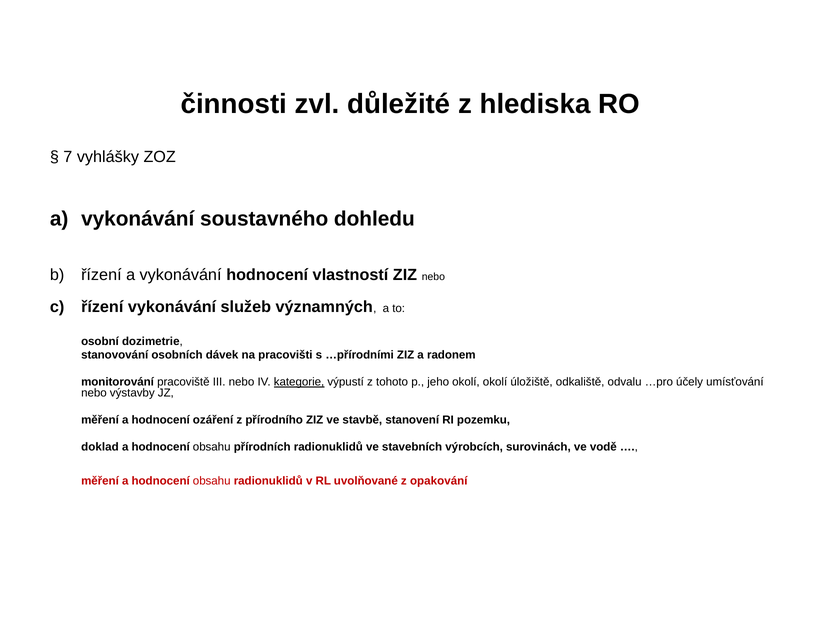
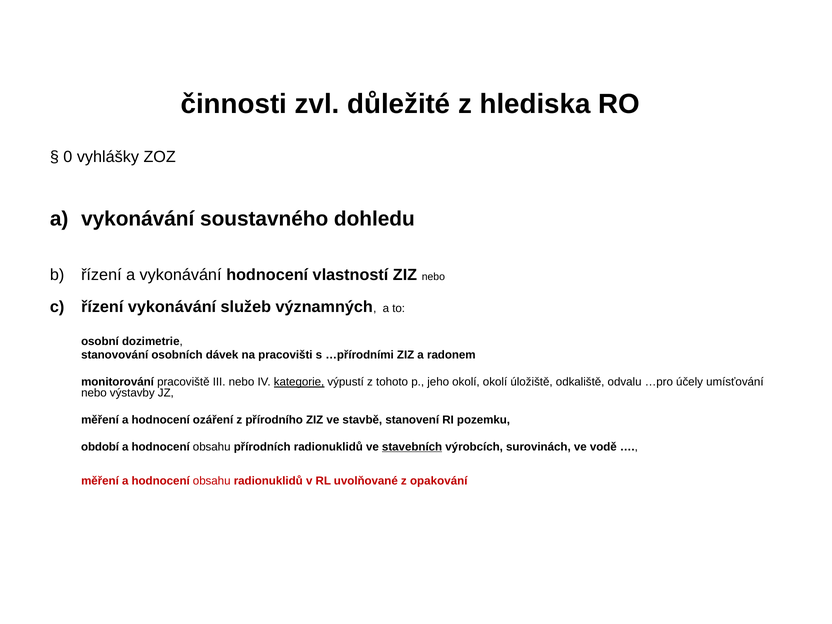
7: 7 -> 0
doklad: doklad -> období
stavebních underline: none -> present
